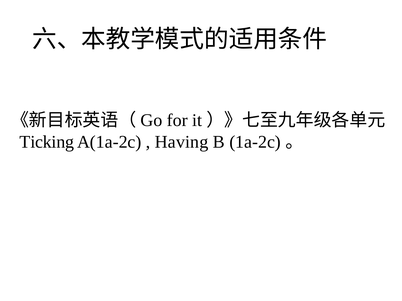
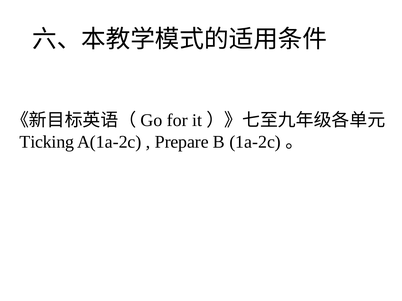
Having: Having -> Prepare
